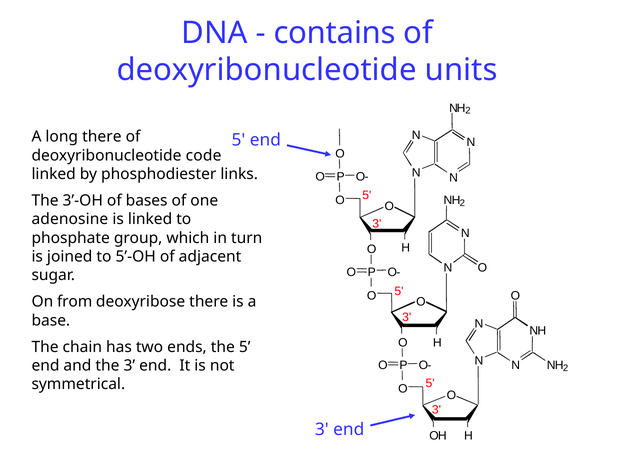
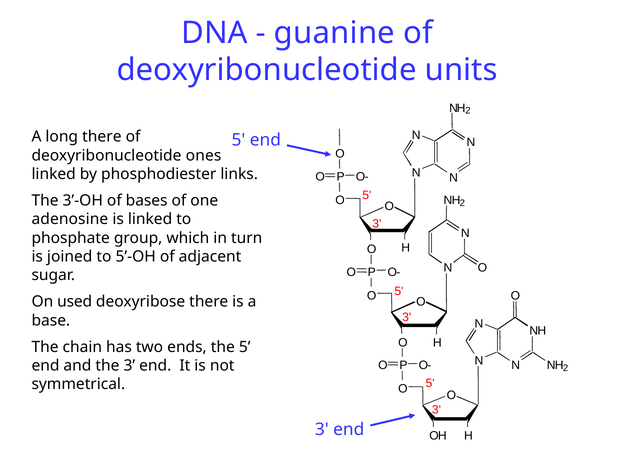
contains: contains -> guanine
code: code -> ones
from: from -> used
